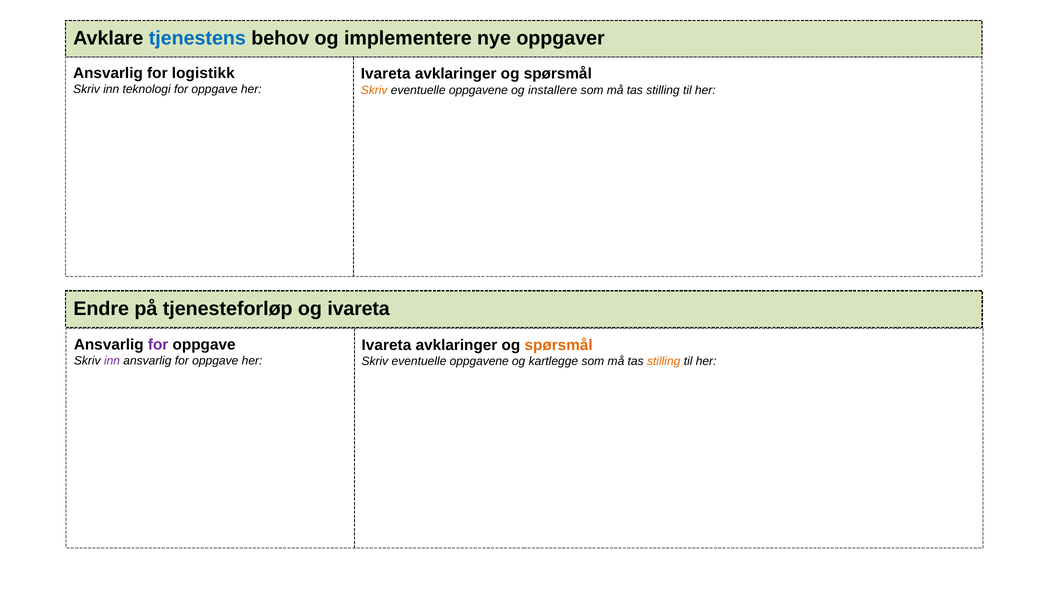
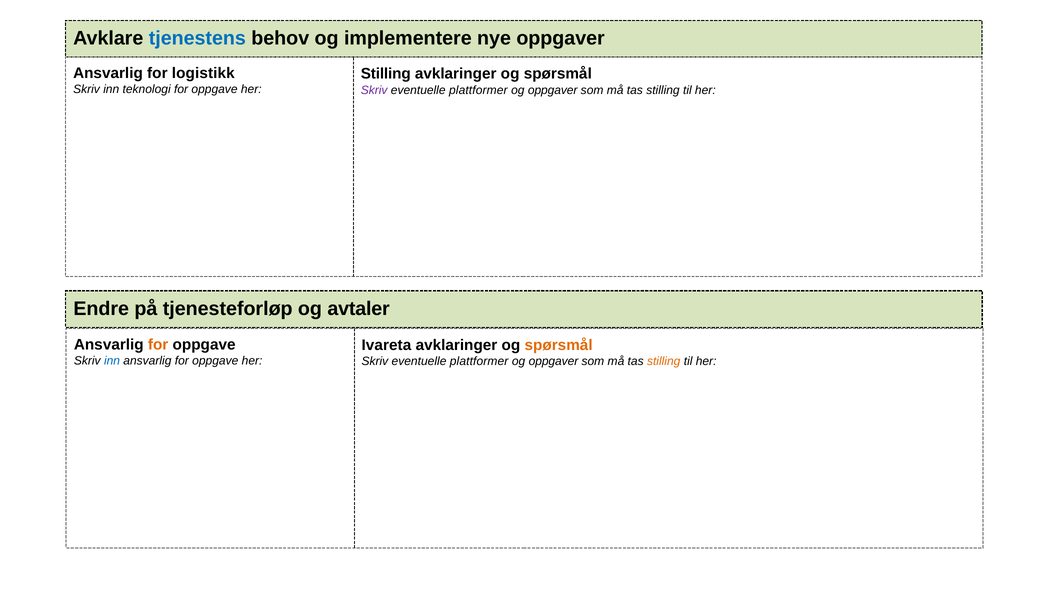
Ivareta at (386, 74): Ivareta -> Stilling
Skriv at (374, 90) colour: orange -> purple
oppgavene at (478, 90): oppgavene -> plattformer
installere at (553, 90): installere -> oppgaver
og ivareta: ivareta -> avtaler
for at (158, 344) colour: purple -> orange
inn at (112, 360) colour: purple -> blue
oppgavene at (479, 361): oppgavene -> plattformer
kartlegge at (553, 361): kartlegge -> oppgaver
